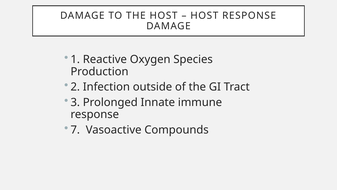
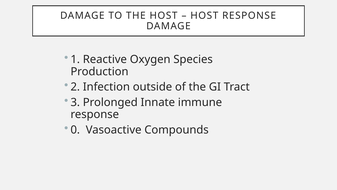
7: 7 -> 0
